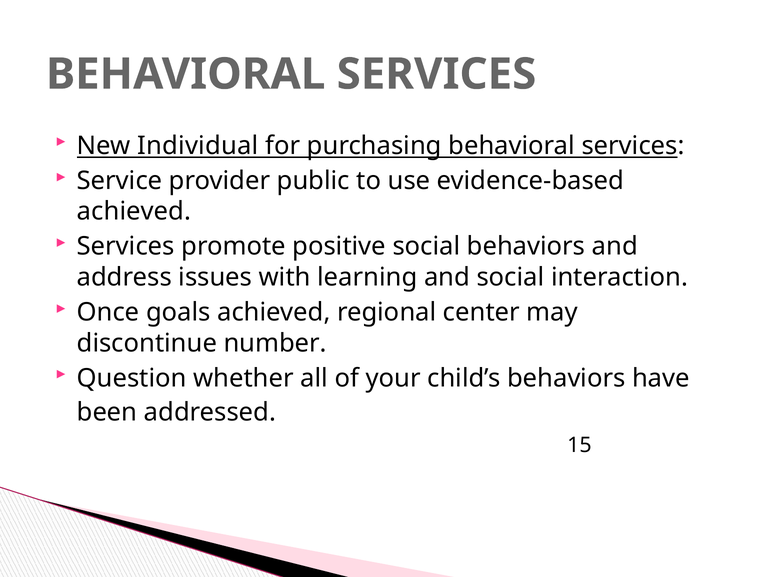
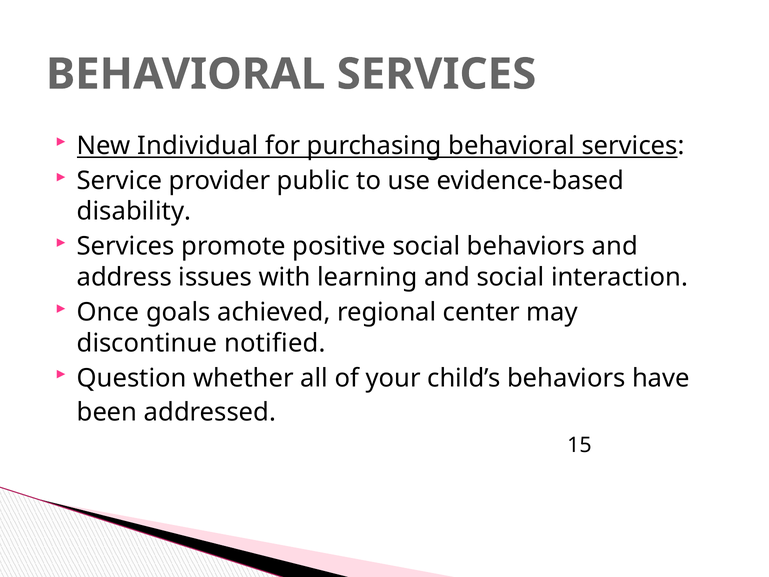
achieved at (134, 211): achieved -> disability
number: number -> notified
